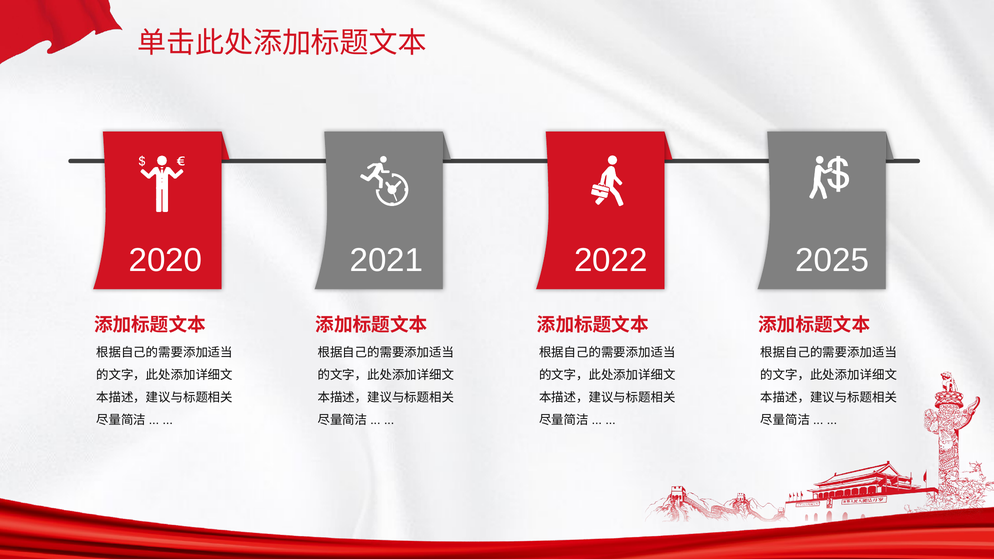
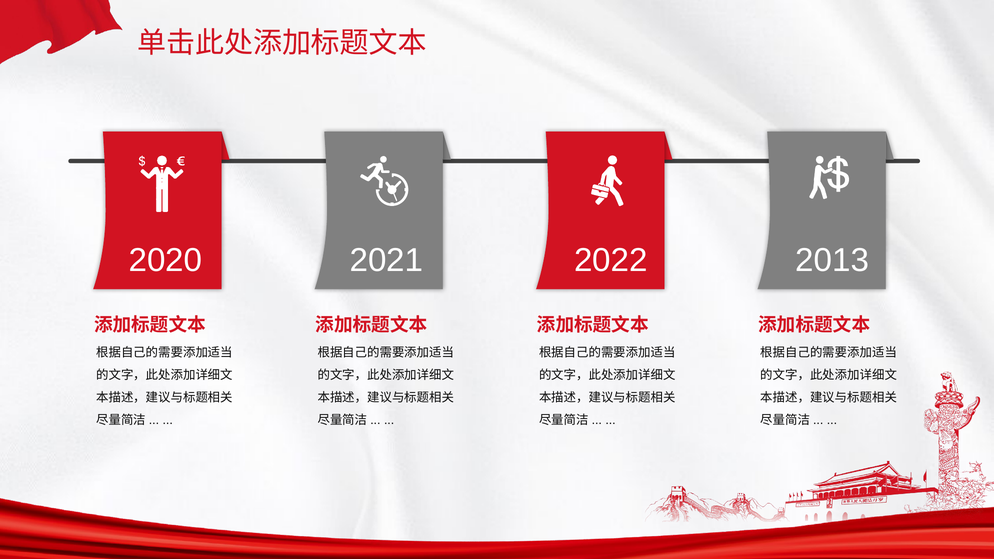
2025: 2025 -> 2013
